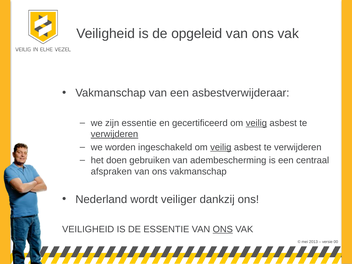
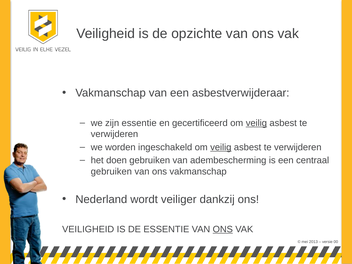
opgeleid: opgeleid -> opzichte
verwijderen at (114, 134) underline: present -> none
afspraken at (111, 171): afspraken -> gebruiken
